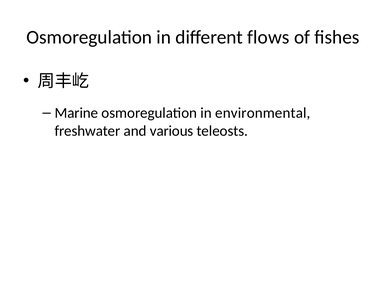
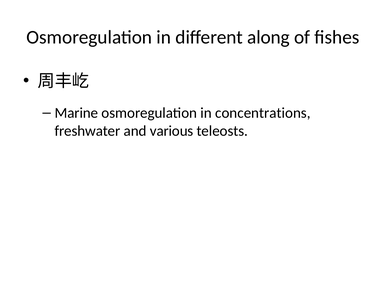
flows: flows -> along
environmental: environmental -> concentrations
